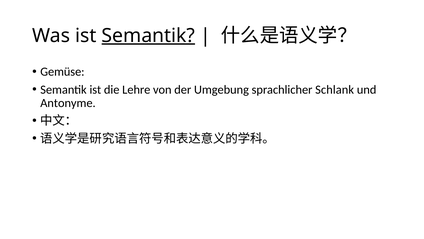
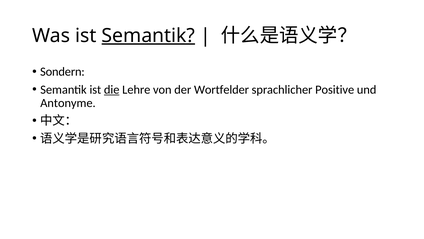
Gemüse: Gemüse -> Sondern
die underline: none -> present
Umgebung: Umgebung -> Wortfelder
Schlank: Schlank -> Positive
